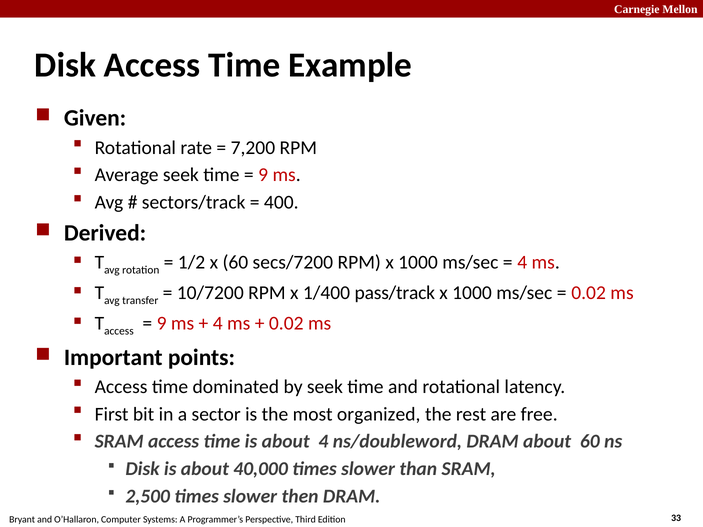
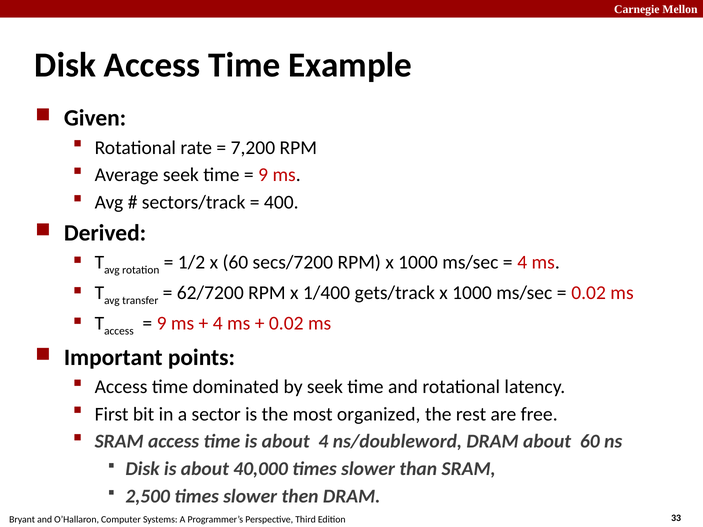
10/7200: 10/7200 -> 62/7200
pass/track: pass/track -> gets/track
